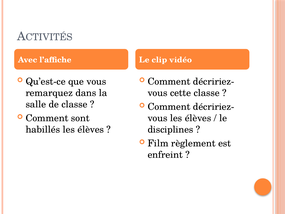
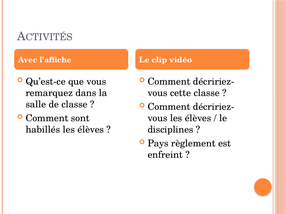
Film: Film -> Pays
